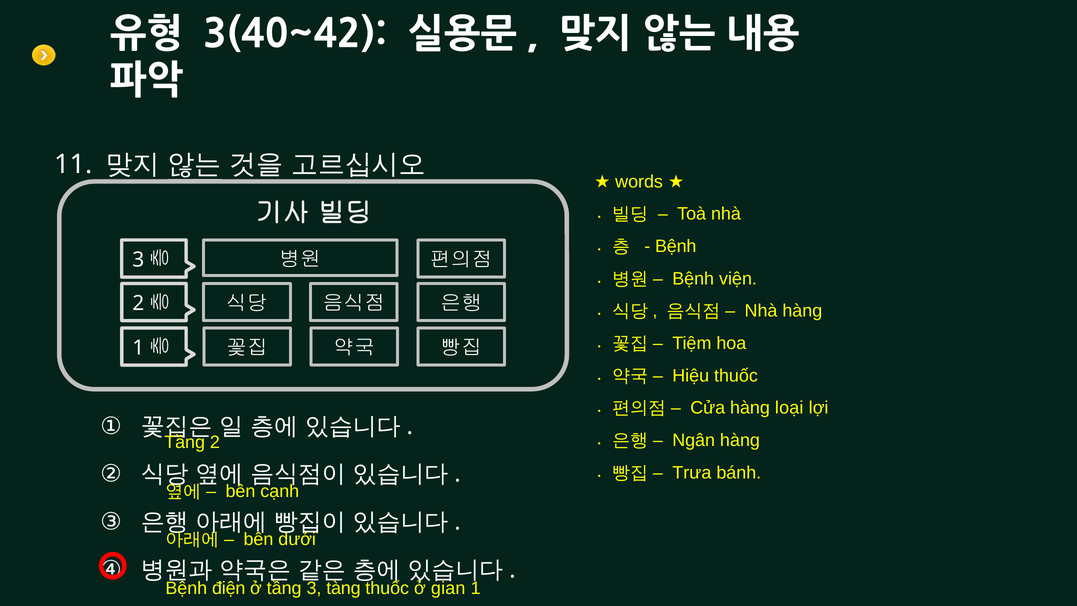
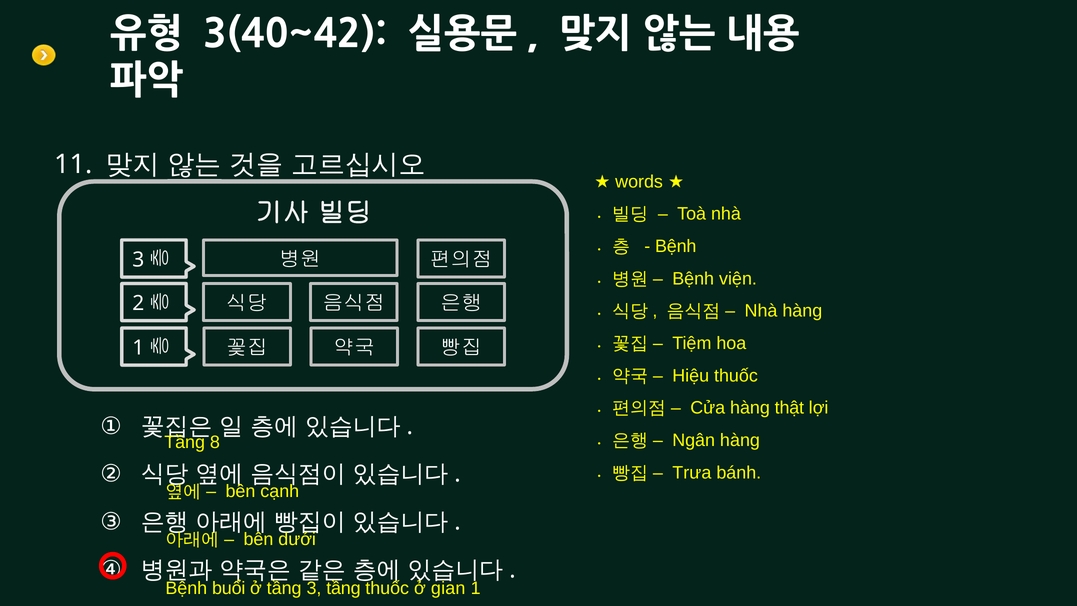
loại: loại -> thật
2 at (215, 442): 2 -> 8
điện: điện -> buổi
3 tàng: tàng -> tầng
